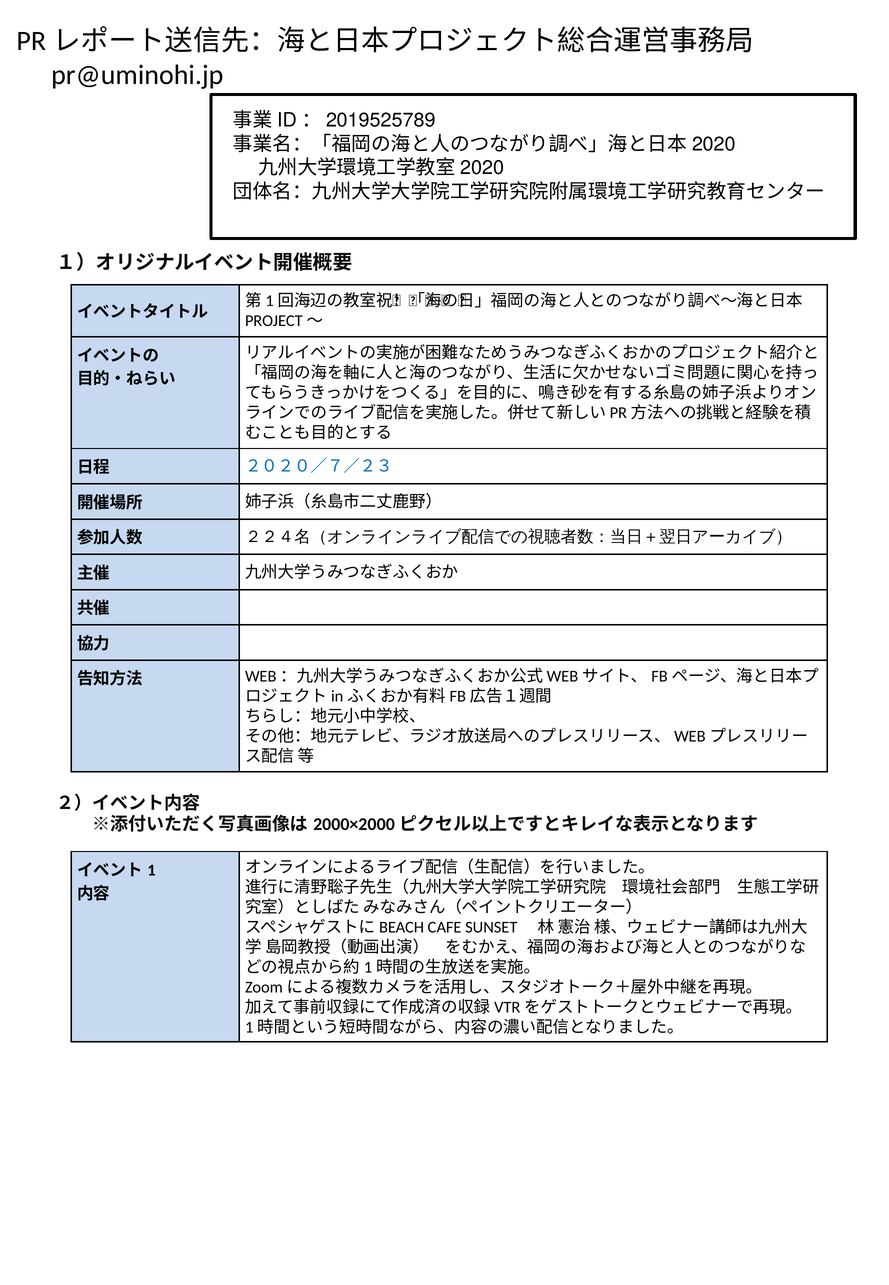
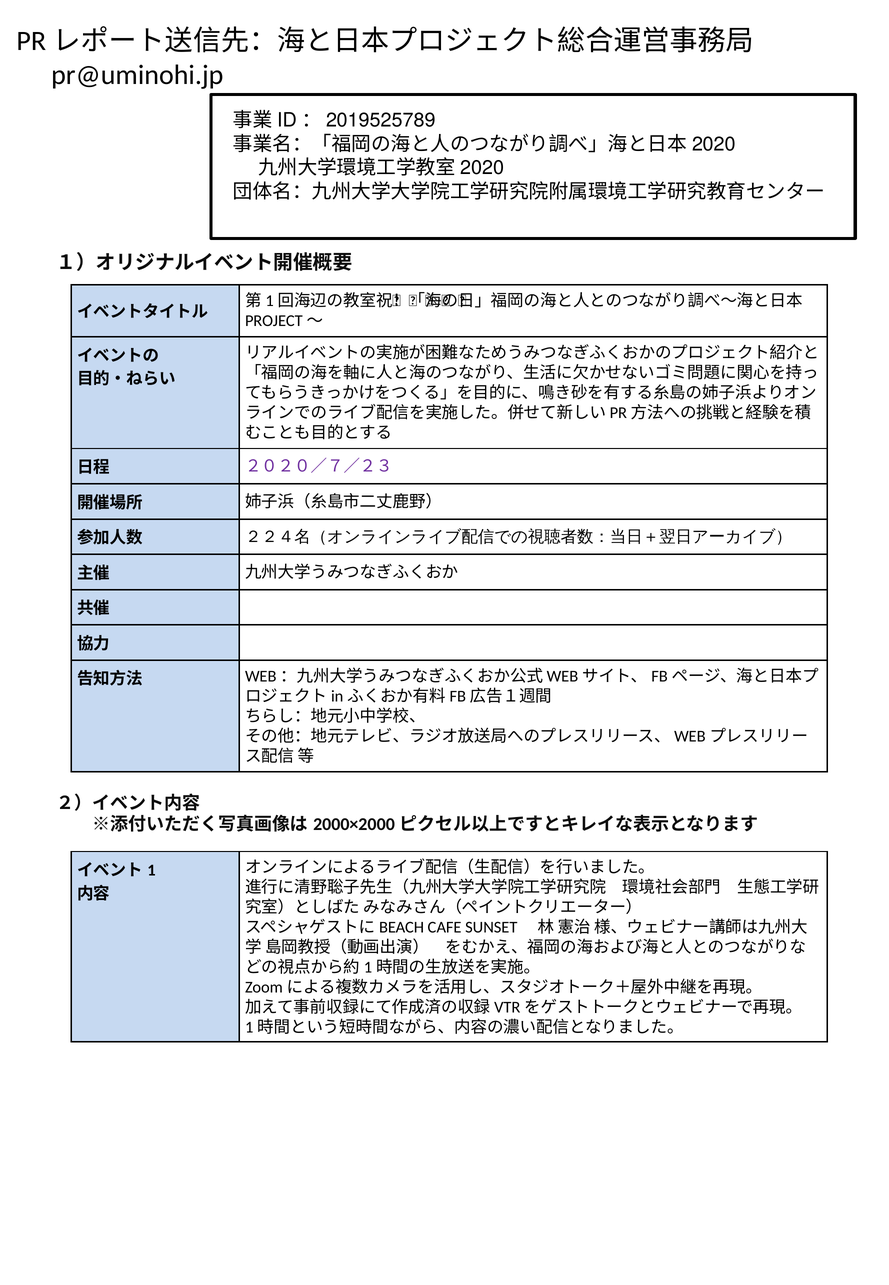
２０２０／７／２３ colour: blue -> purple
